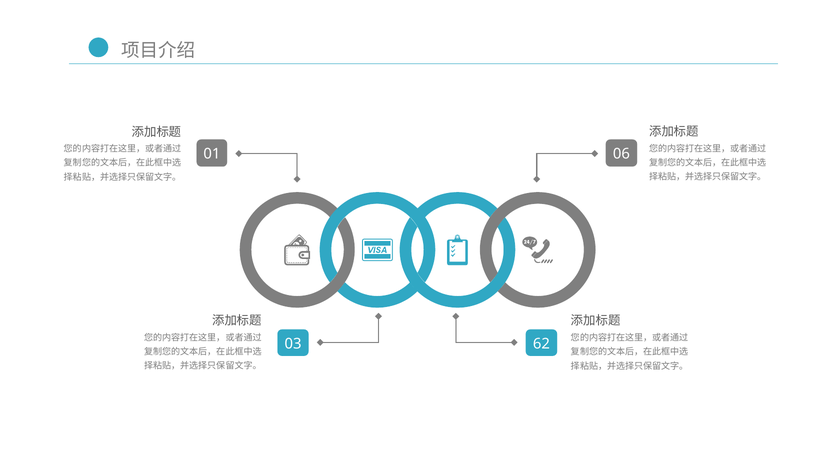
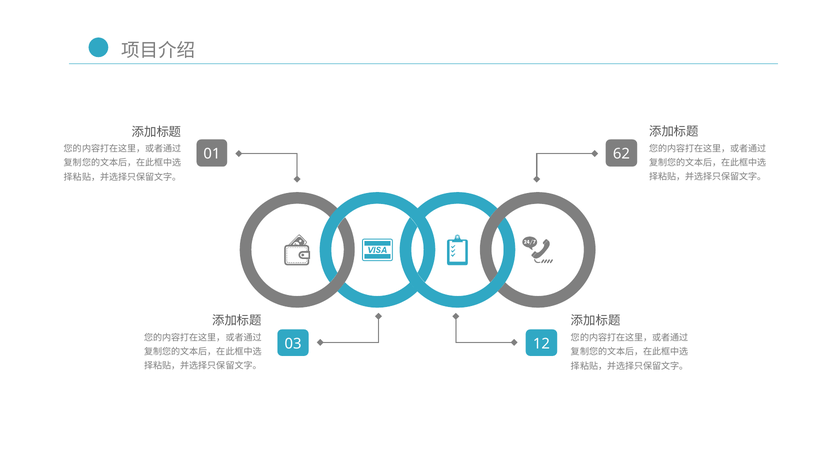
06: 06 -> 62
62: 62 -> 12
